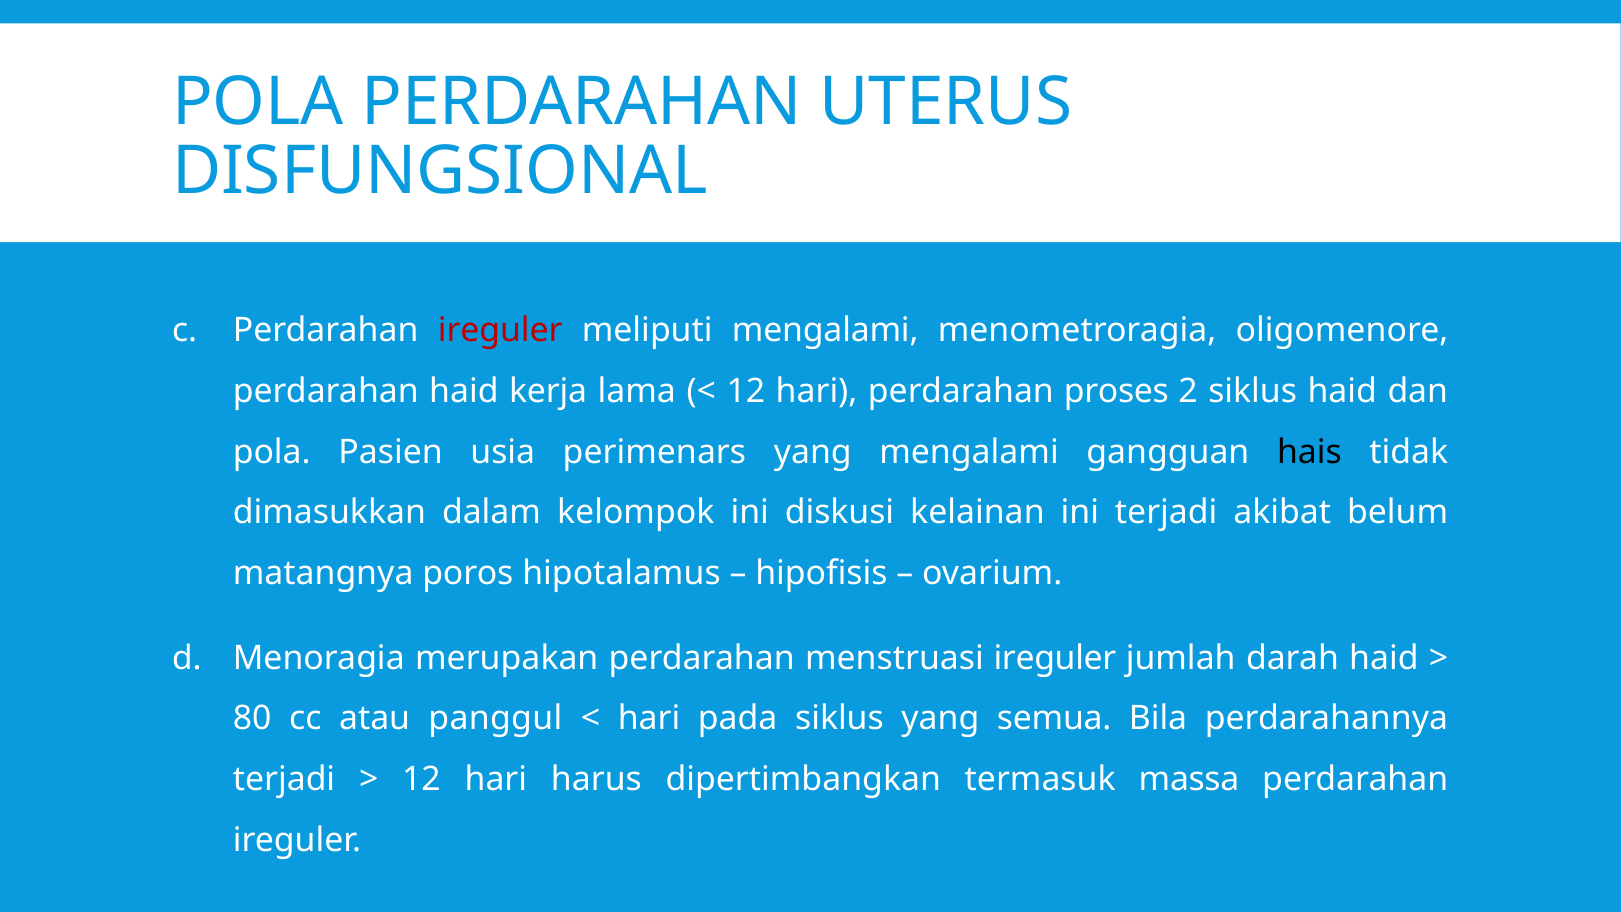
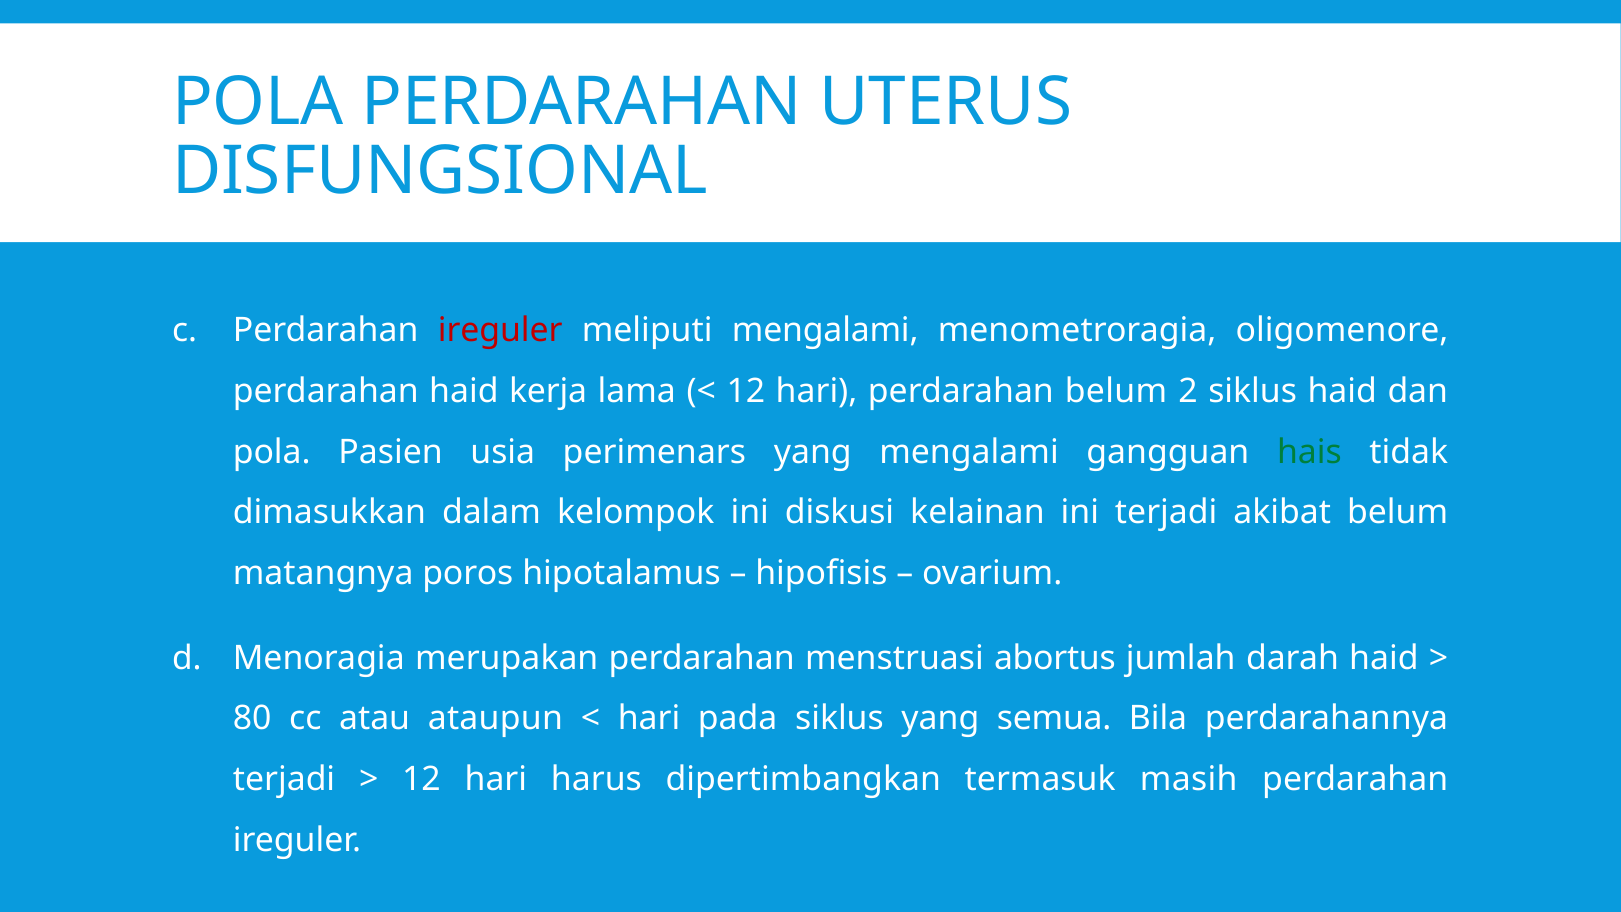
perdarahan proses: proses -> belum
hais colour: black -> green
menstruasi ireguler: ireguler -> abortus
panggul: panggul -> ataupun
massa: massa -> masih
